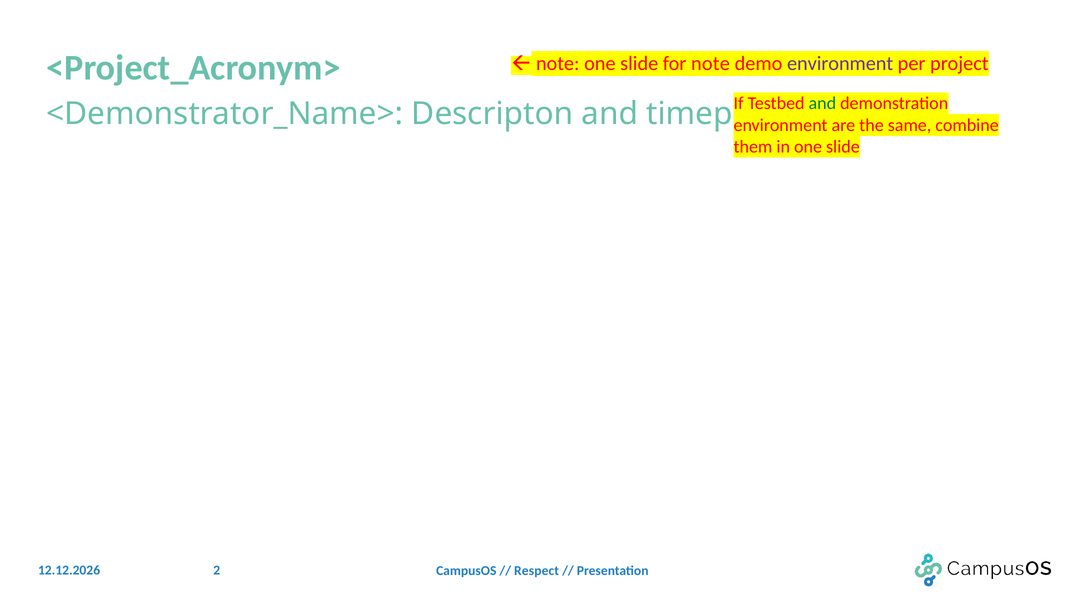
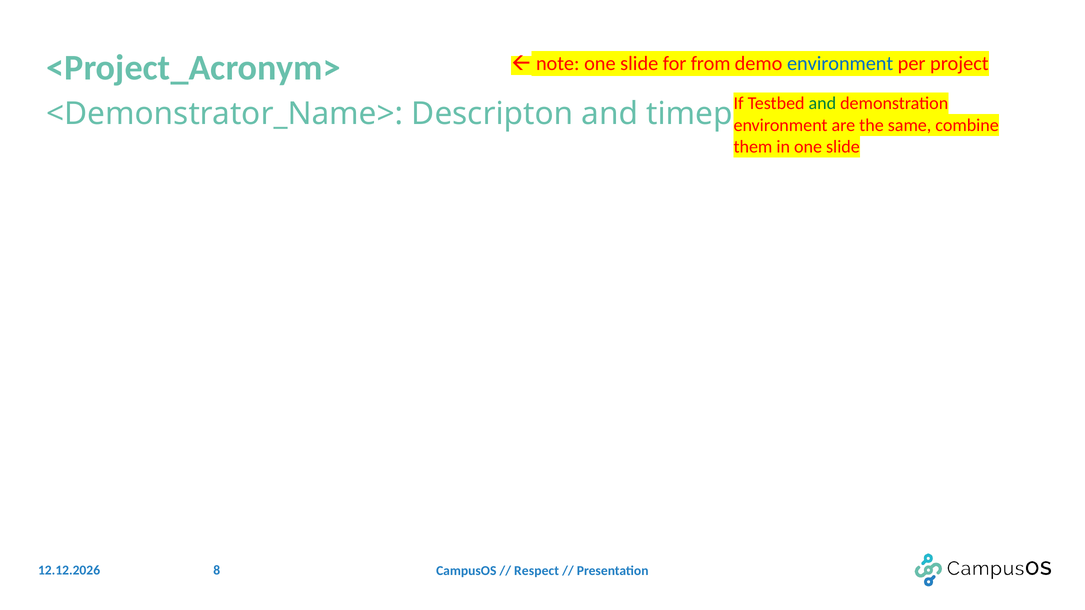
for note: note -> from
environment at (840, 64) colour: purple -> blue
2: 2 -> 8
